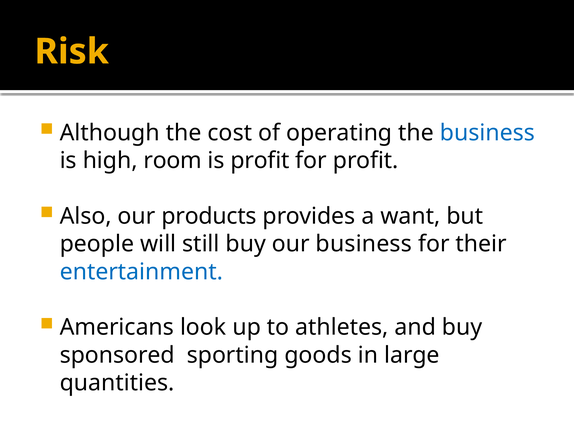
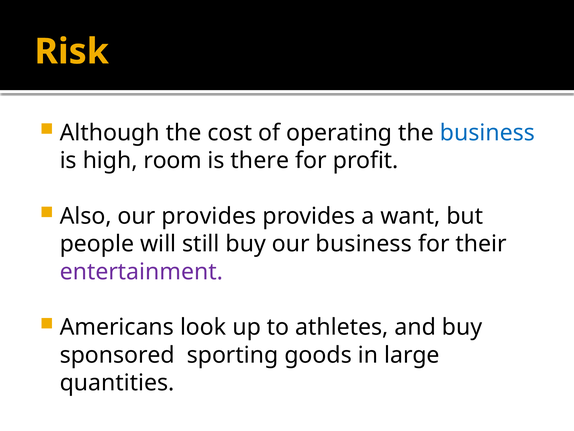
is profit: profit -> there
our products: products -> provides
entertainment colour: blue -> purple
